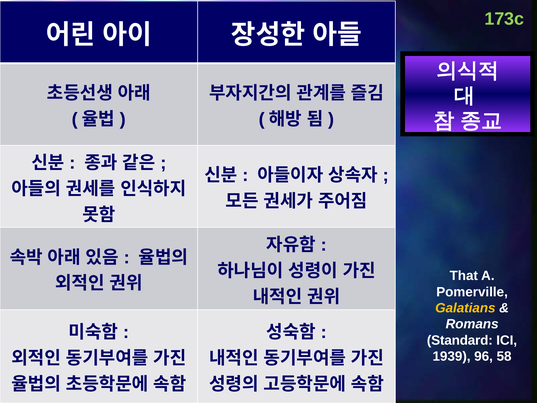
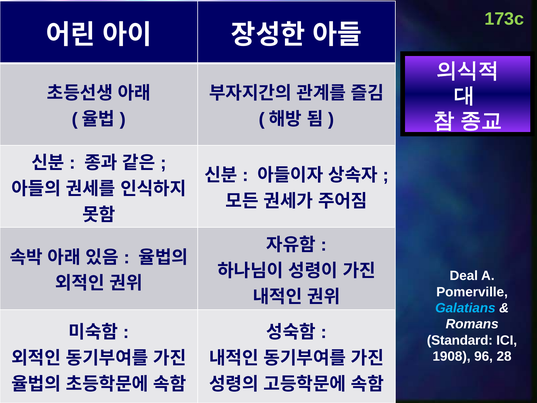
That: That -> Deal
Galatians colour: yellow -> light blue
1939: 1939 -> 1908
58: 58 -> 28
